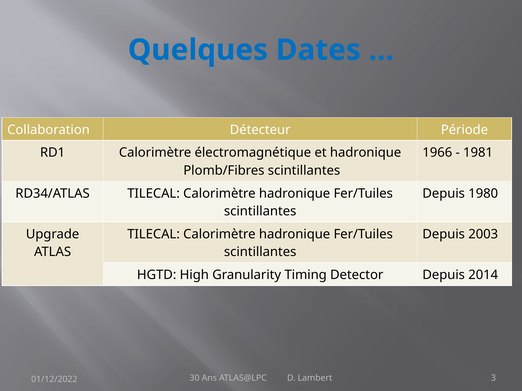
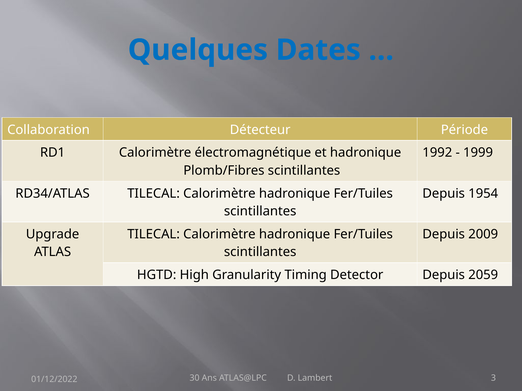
1966: 1966 -> 1992
1981: 1981 -> 1999
1980: 1980 -> 1954
2003: 2003 -> 2009
2014: 2014 -> 2059
